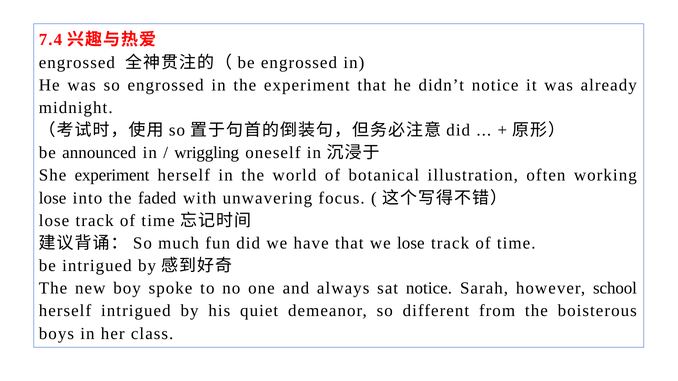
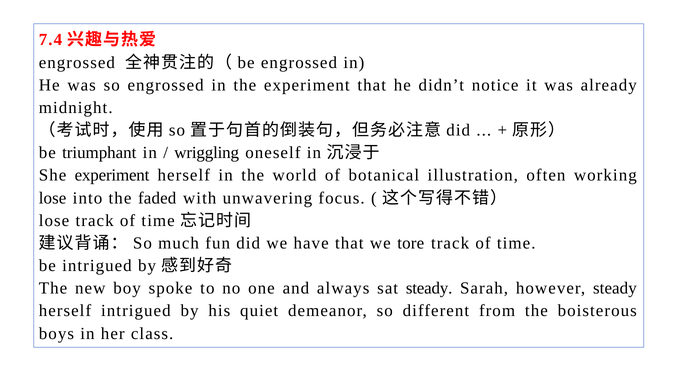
announced: announced -> triumphant
we lose: lose -> tore
sat notice: notice -> steady
however school: school -> steady
